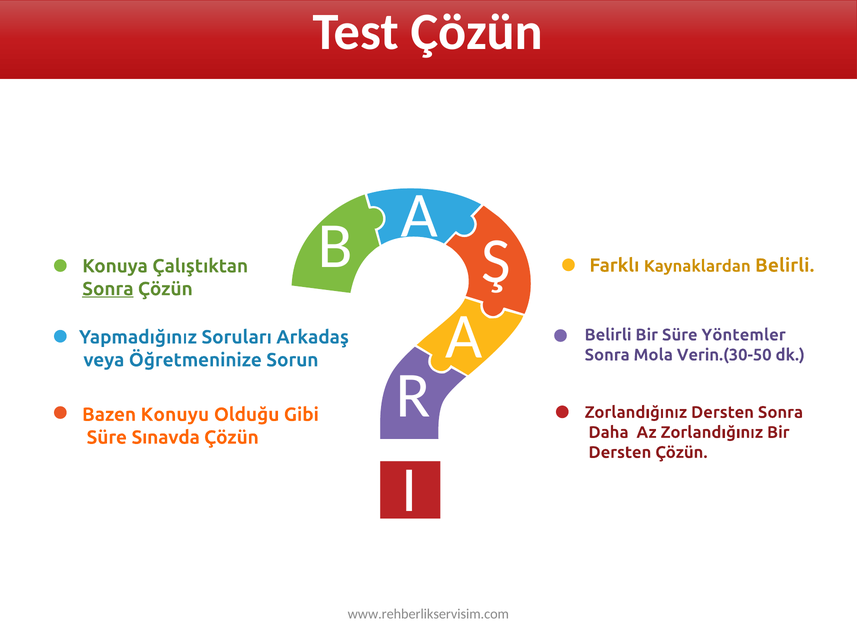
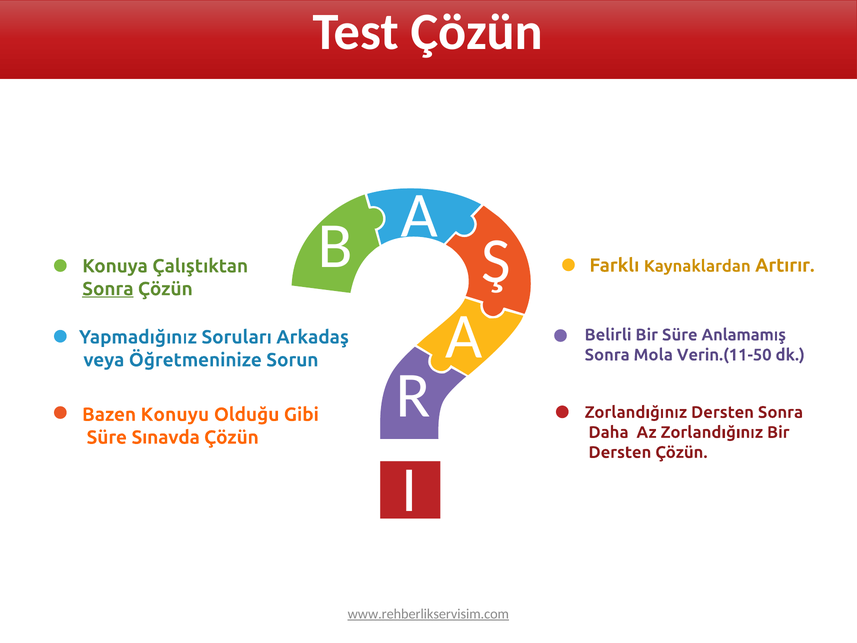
Kaynaklardan Belirli: Belirli -> Artırır
Yöntemler: Yöntemler -> Anlamamış
Verin.(30-50: Verin.(30-50 -> Verin.(11-50
www.rehberlikservisim.com underline: none -> present
